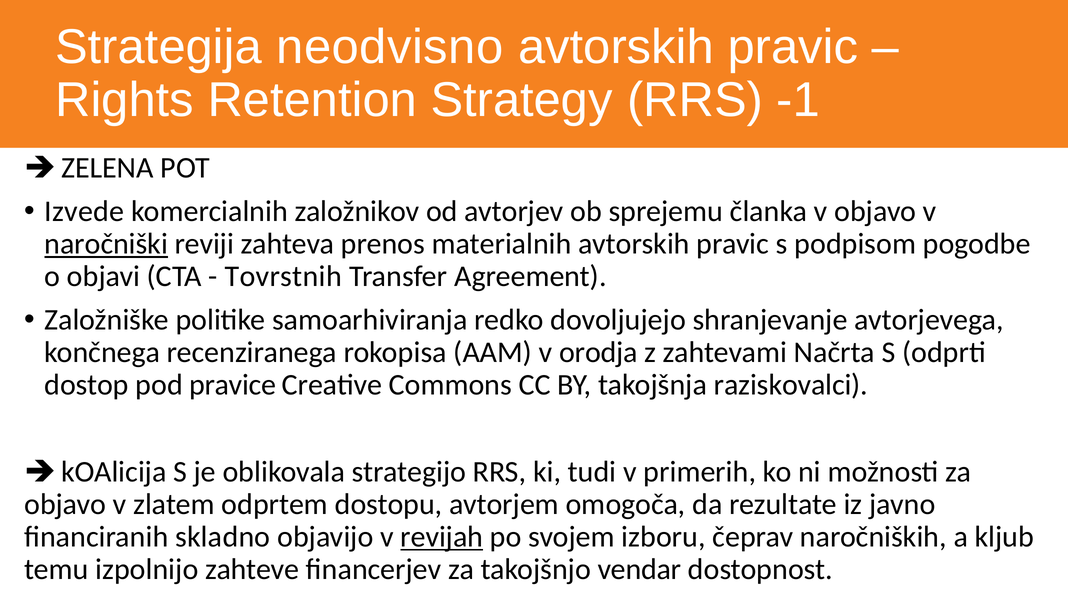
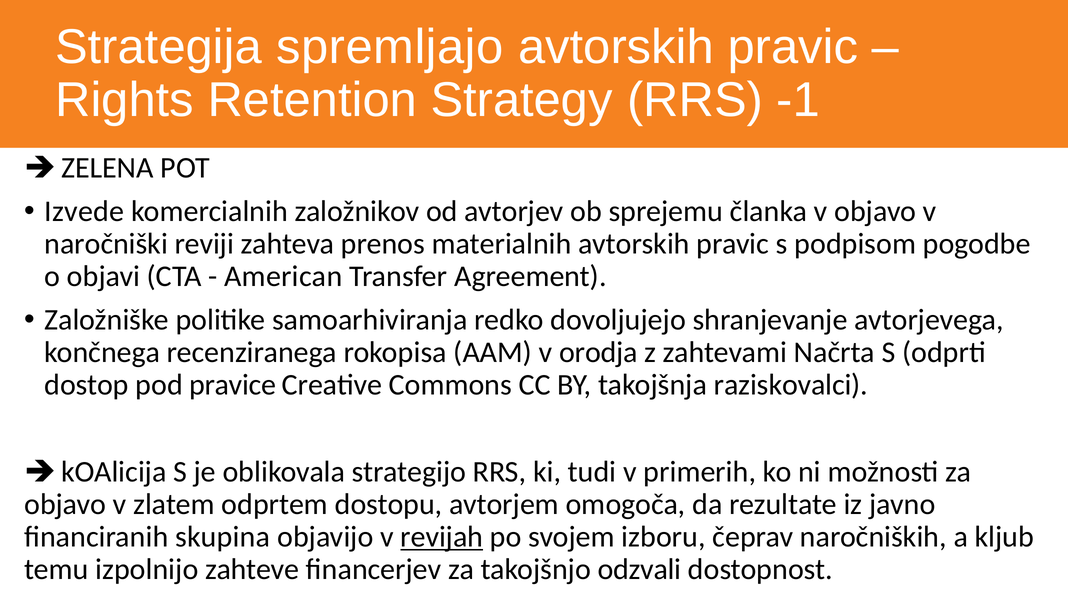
neodvisno: neodvisno -> spremljajo
naročniški underline: present -> none
Tovrstnih: Tovrstnih -> American
skladno: skladno -> skupina
vendar: vendar -> odzvali
